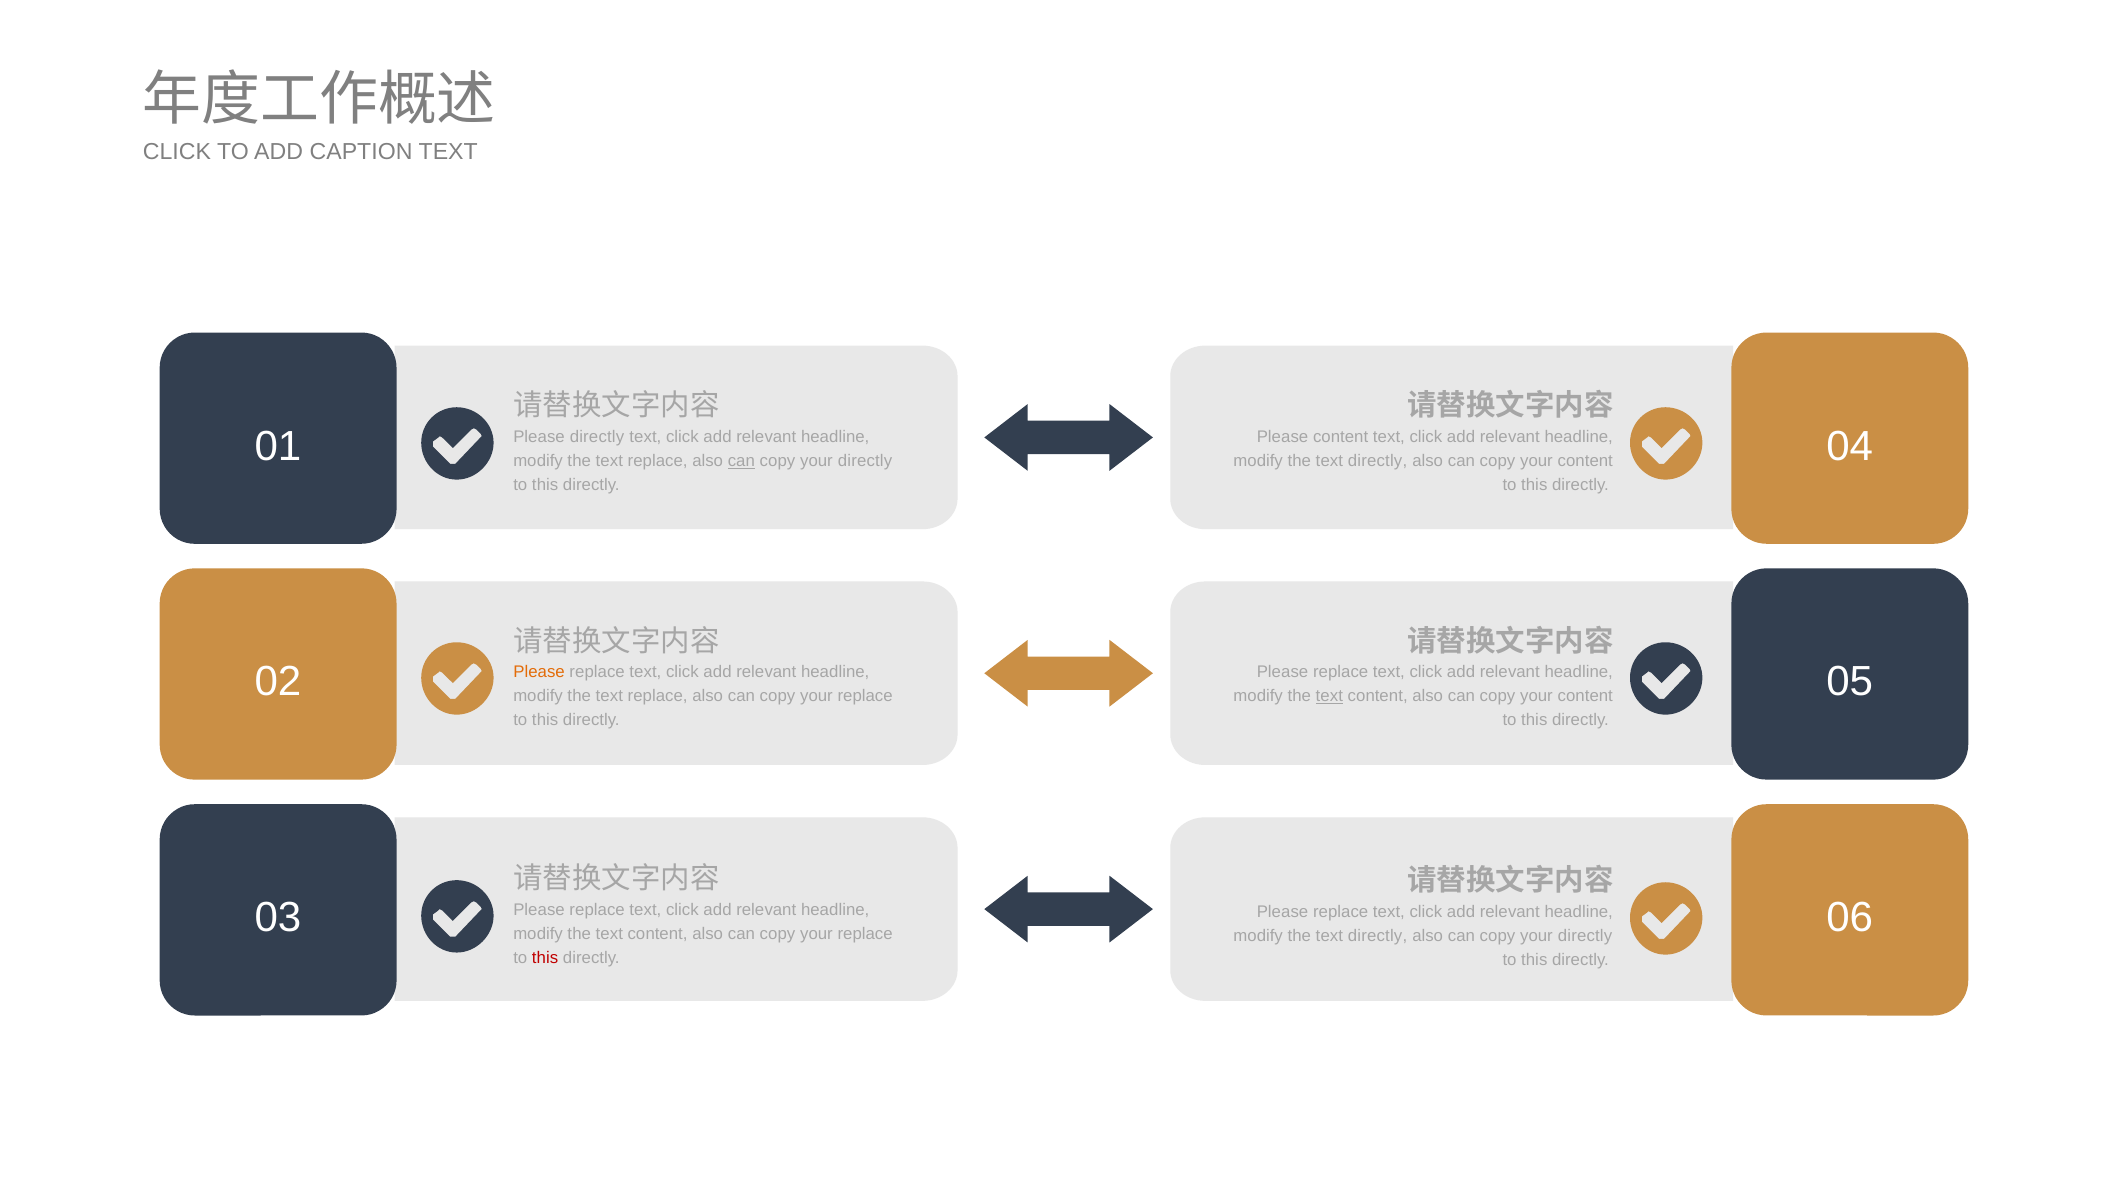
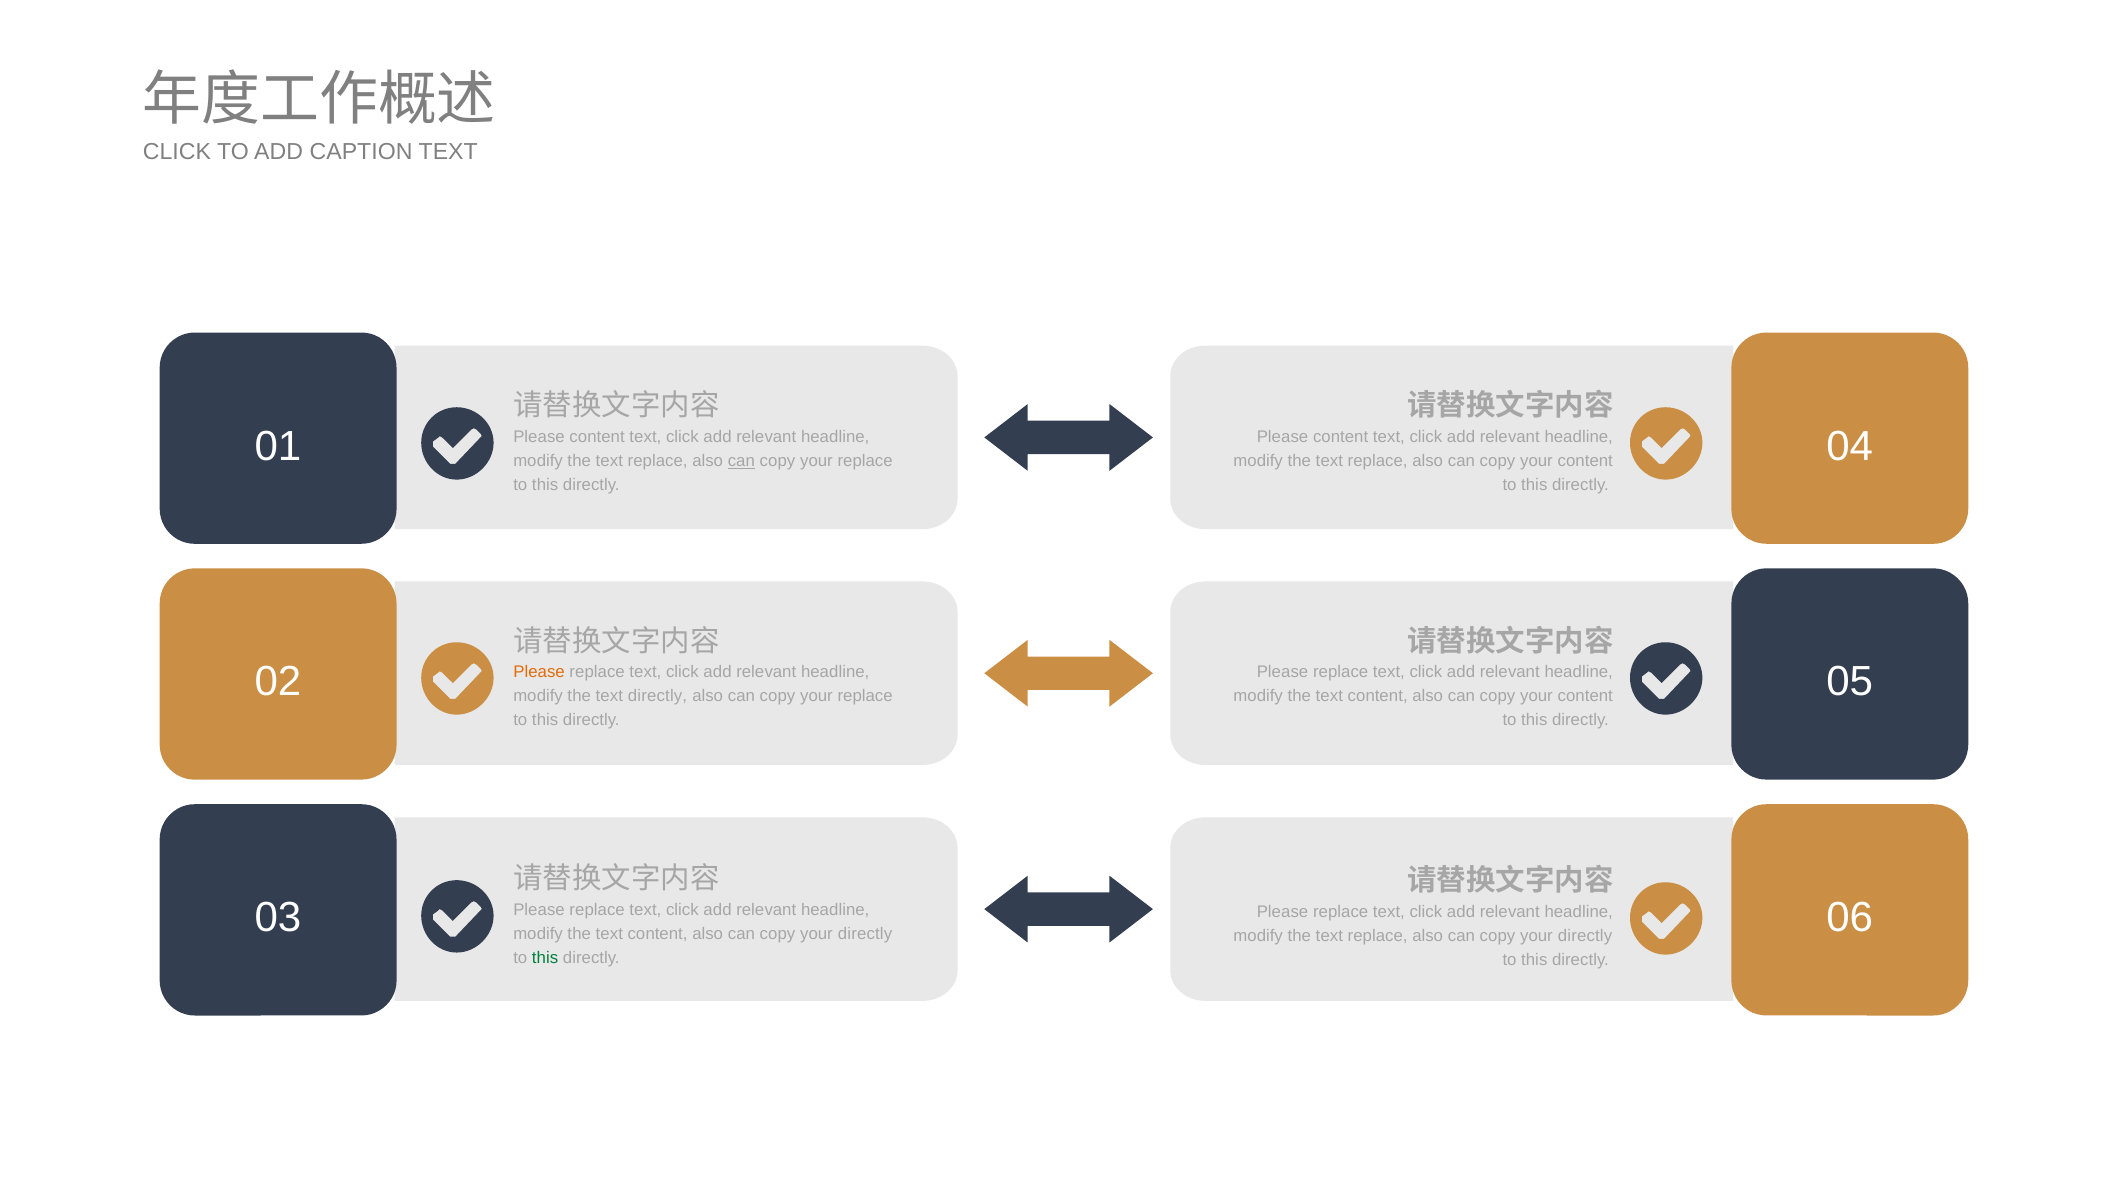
directly at (597, 437): directly -> content
directly at (865, 461): directly -> replace
directly at (1378, 461): directly -> replace
replace at (658, 696): replace -> directly
text at (1329, 696) underline: present -> none
replace at (865, 934): replace -> directly
directly at (1378, 936): directly -> replace
this at (545, 958) colour: red -> green
